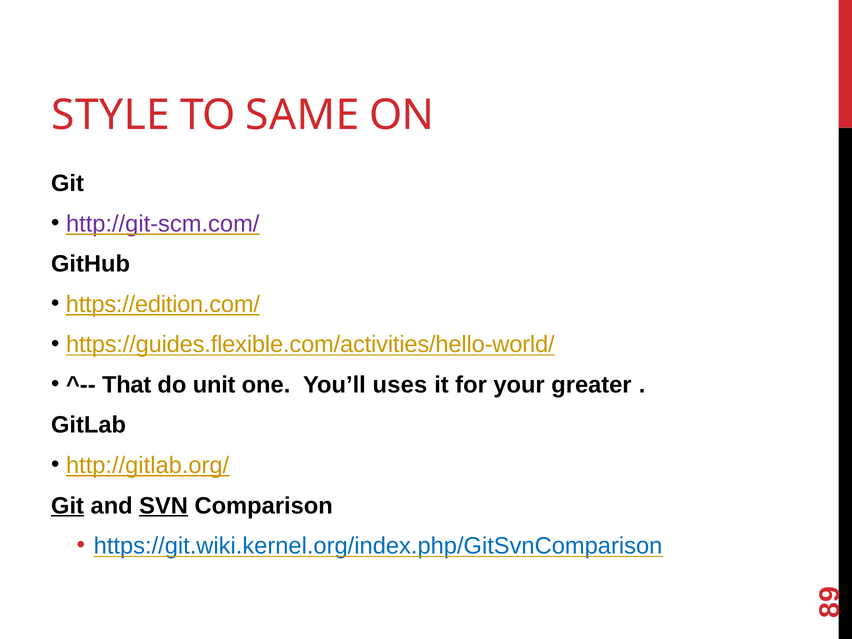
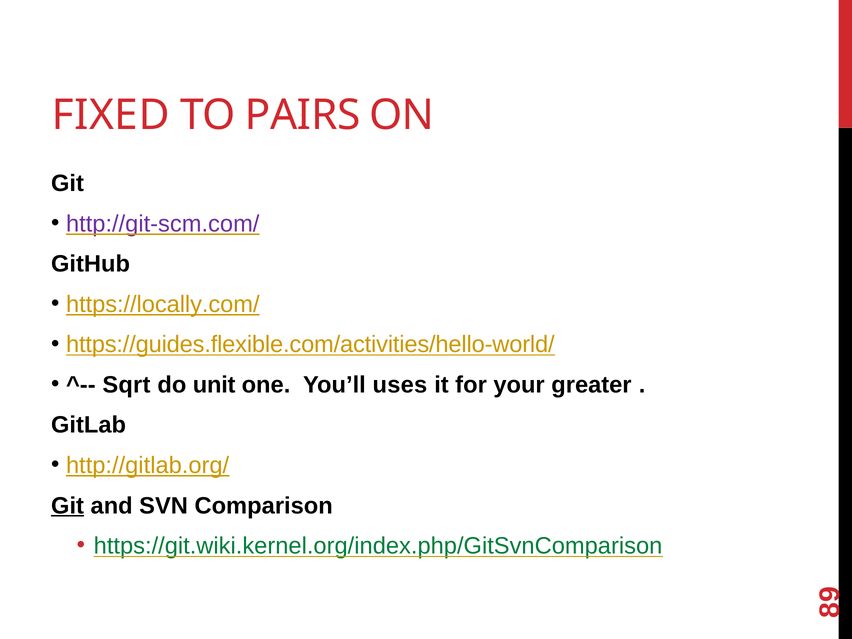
STYLE: STYLE -> FIXED
SAME: SAME -> PAIRS
https://edition.com/: https://edition.com/ -> https://locally.com/
That: That -> Sqrt
SVN underline: present -> none
https://git.wiki.kernel.org/index.php/GitSvnComparison colour: blue -> green
